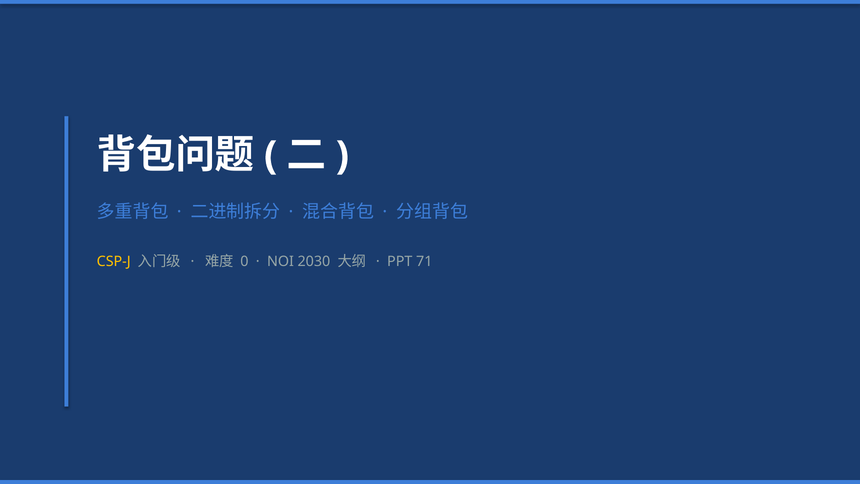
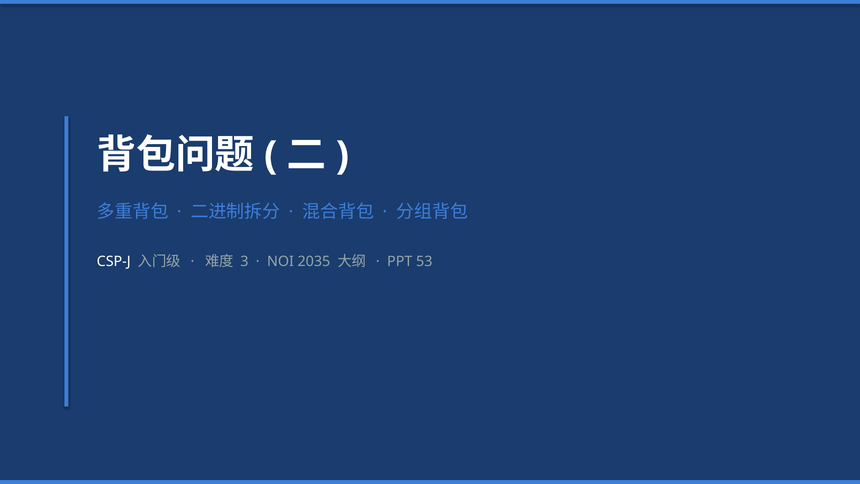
CSP-J colour: yellow -> white
0: 0 -> 3
2030: 2030 -> 2035
71: 71 -> 53
